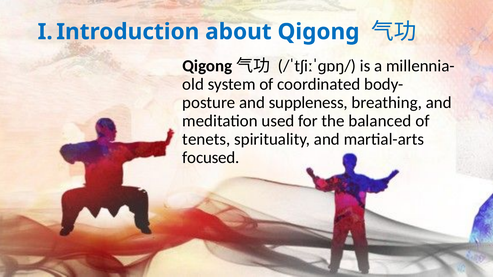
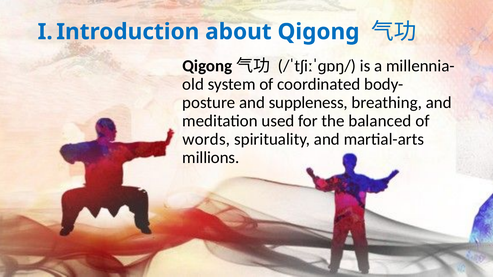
tenets: tenets -> words
focused: focused -> millions
